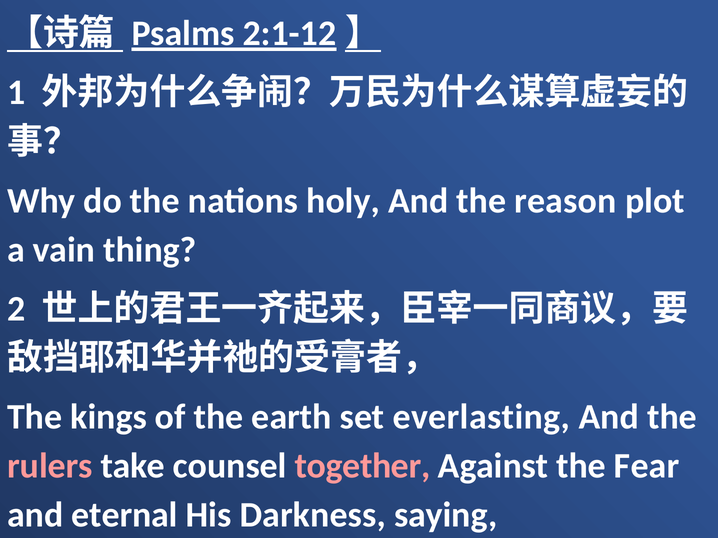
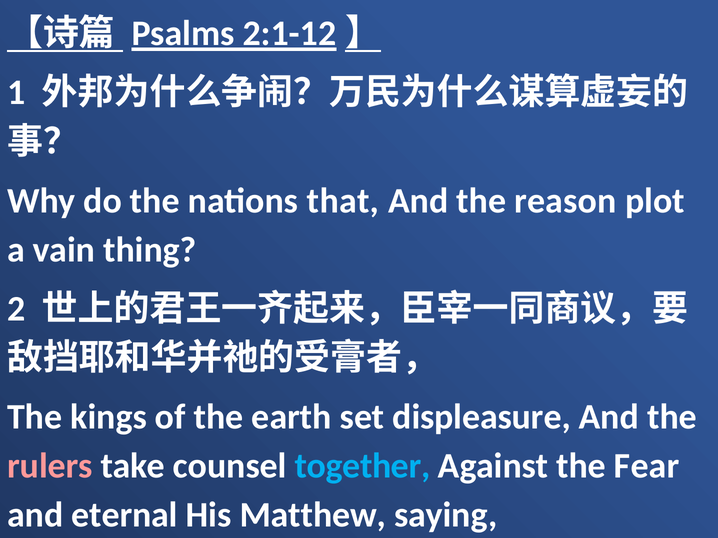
holy: holy -> that
everlasting: everlasting -> displeasure
together colour: pink -> light blue
Darkness: Darkness -> Matthew
